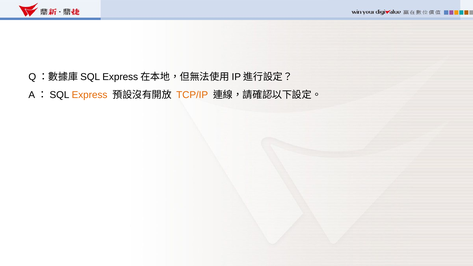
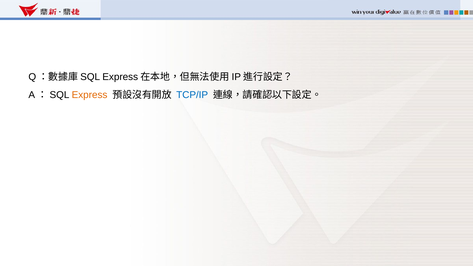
TCP/IP colour: orange -> blue
